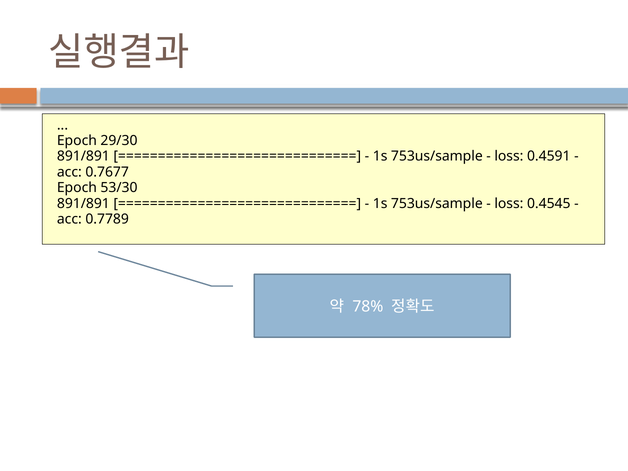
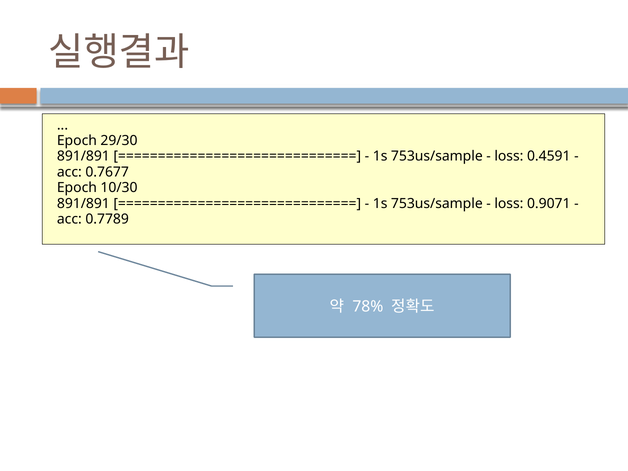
53/30: 53/30 -> 10/30
0.4545: 0.4545 -> 0.9071
